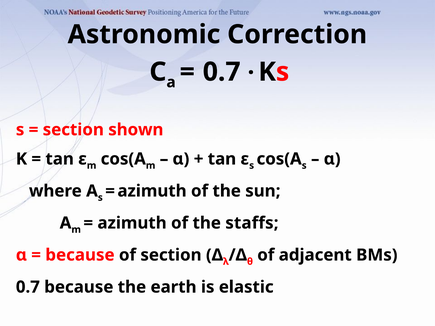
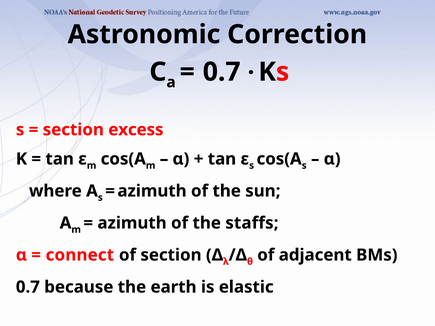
shown: shown -> excess
because at (80, 255): because -> connect
